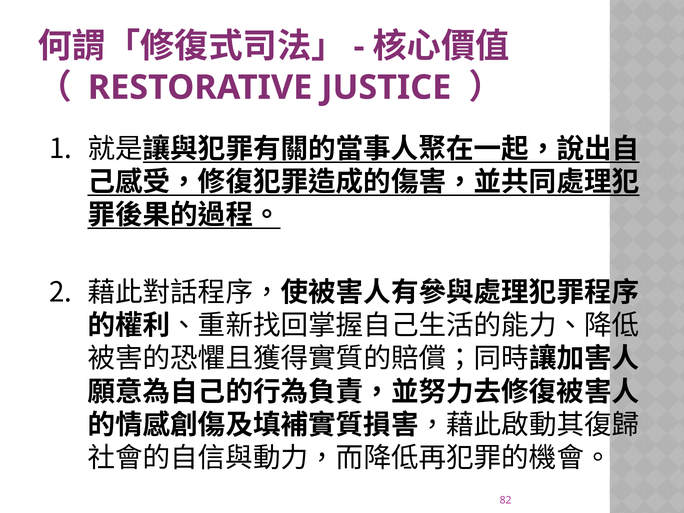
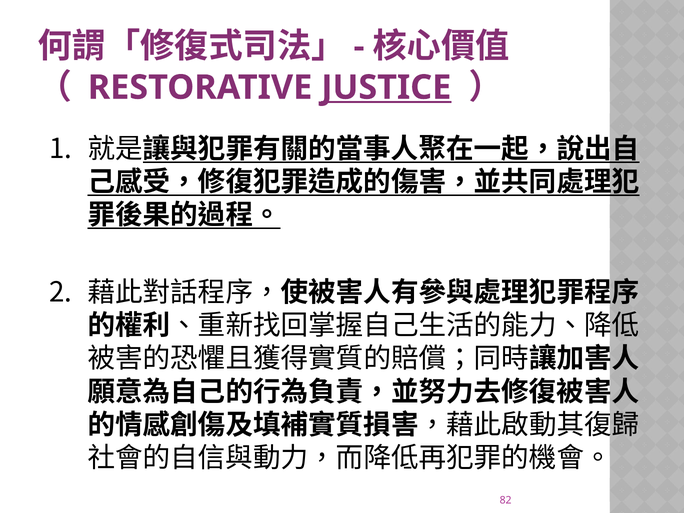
JUSTICE underline: none -> present
